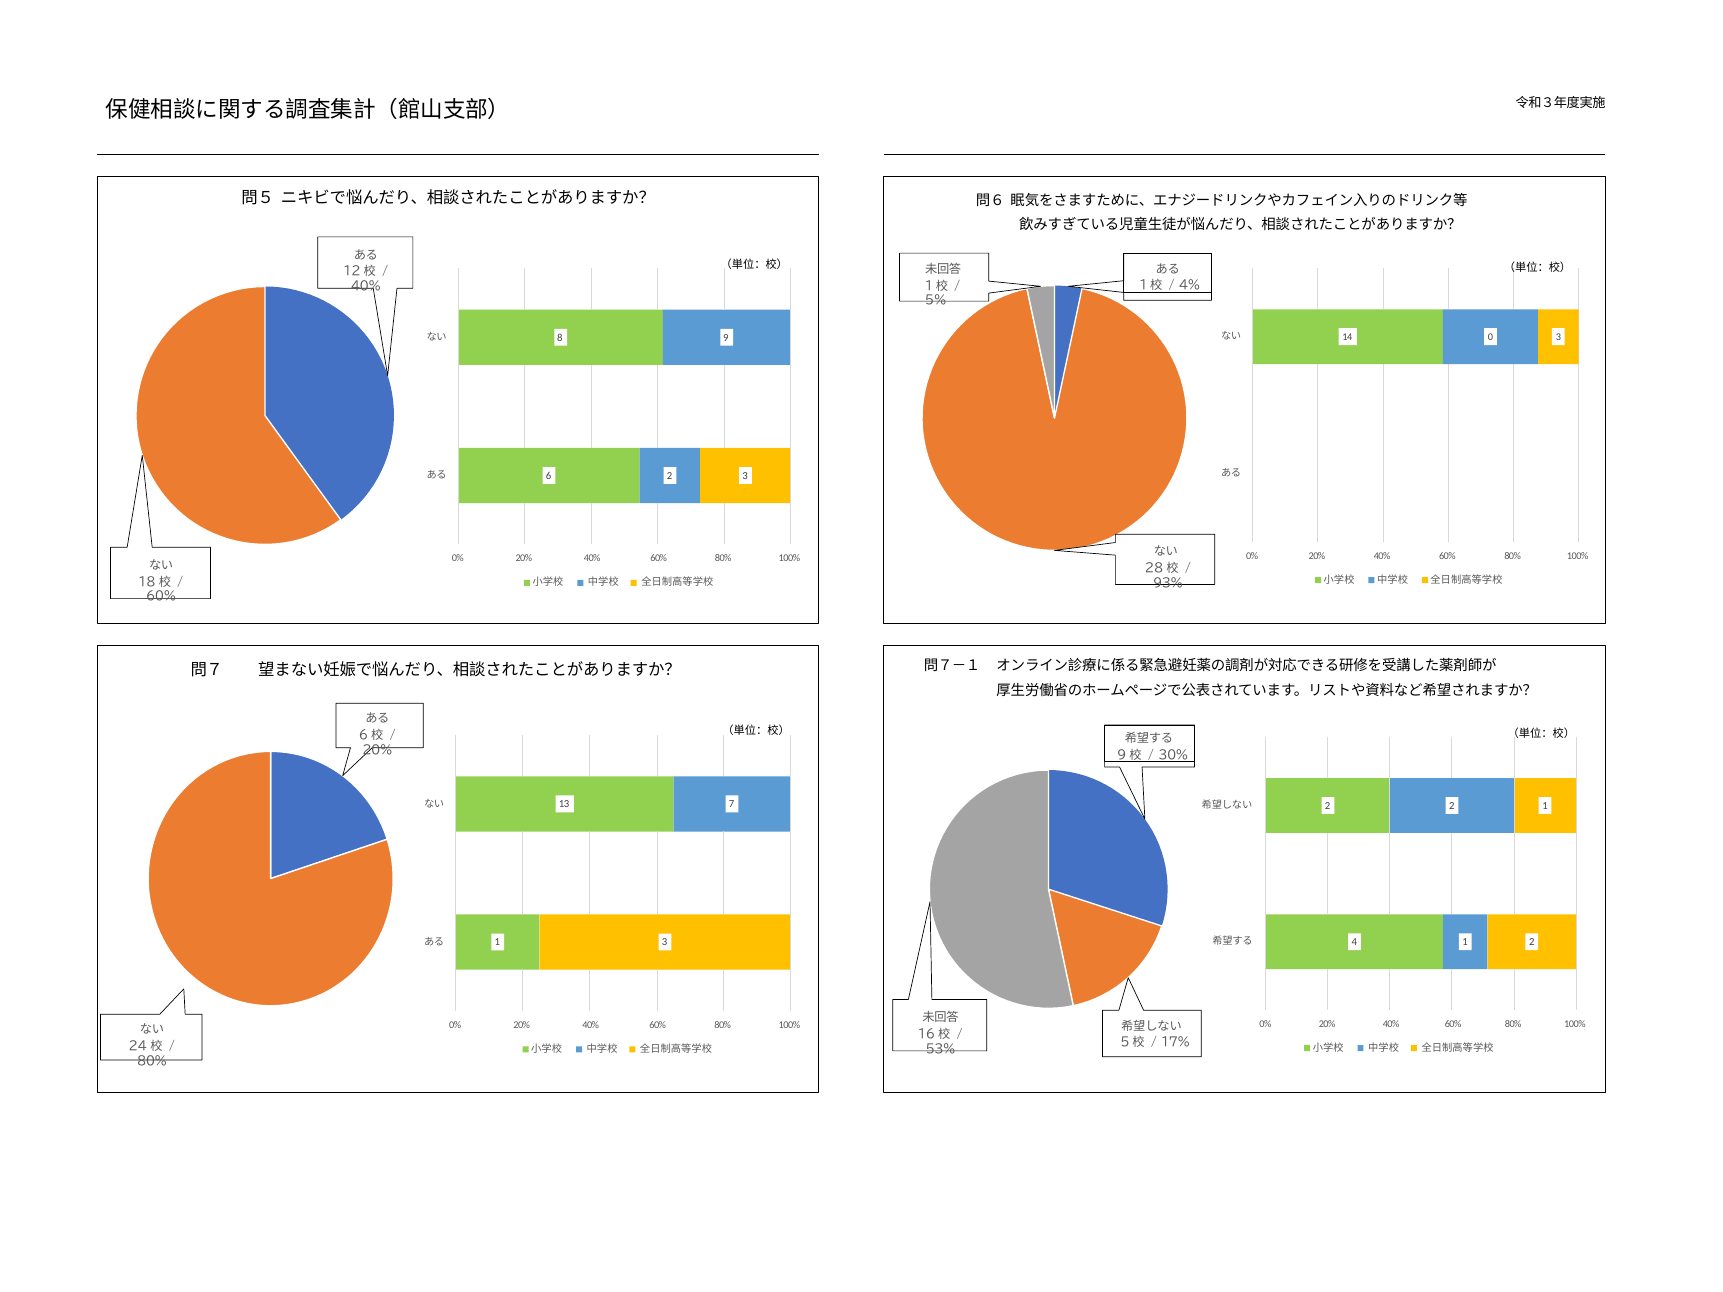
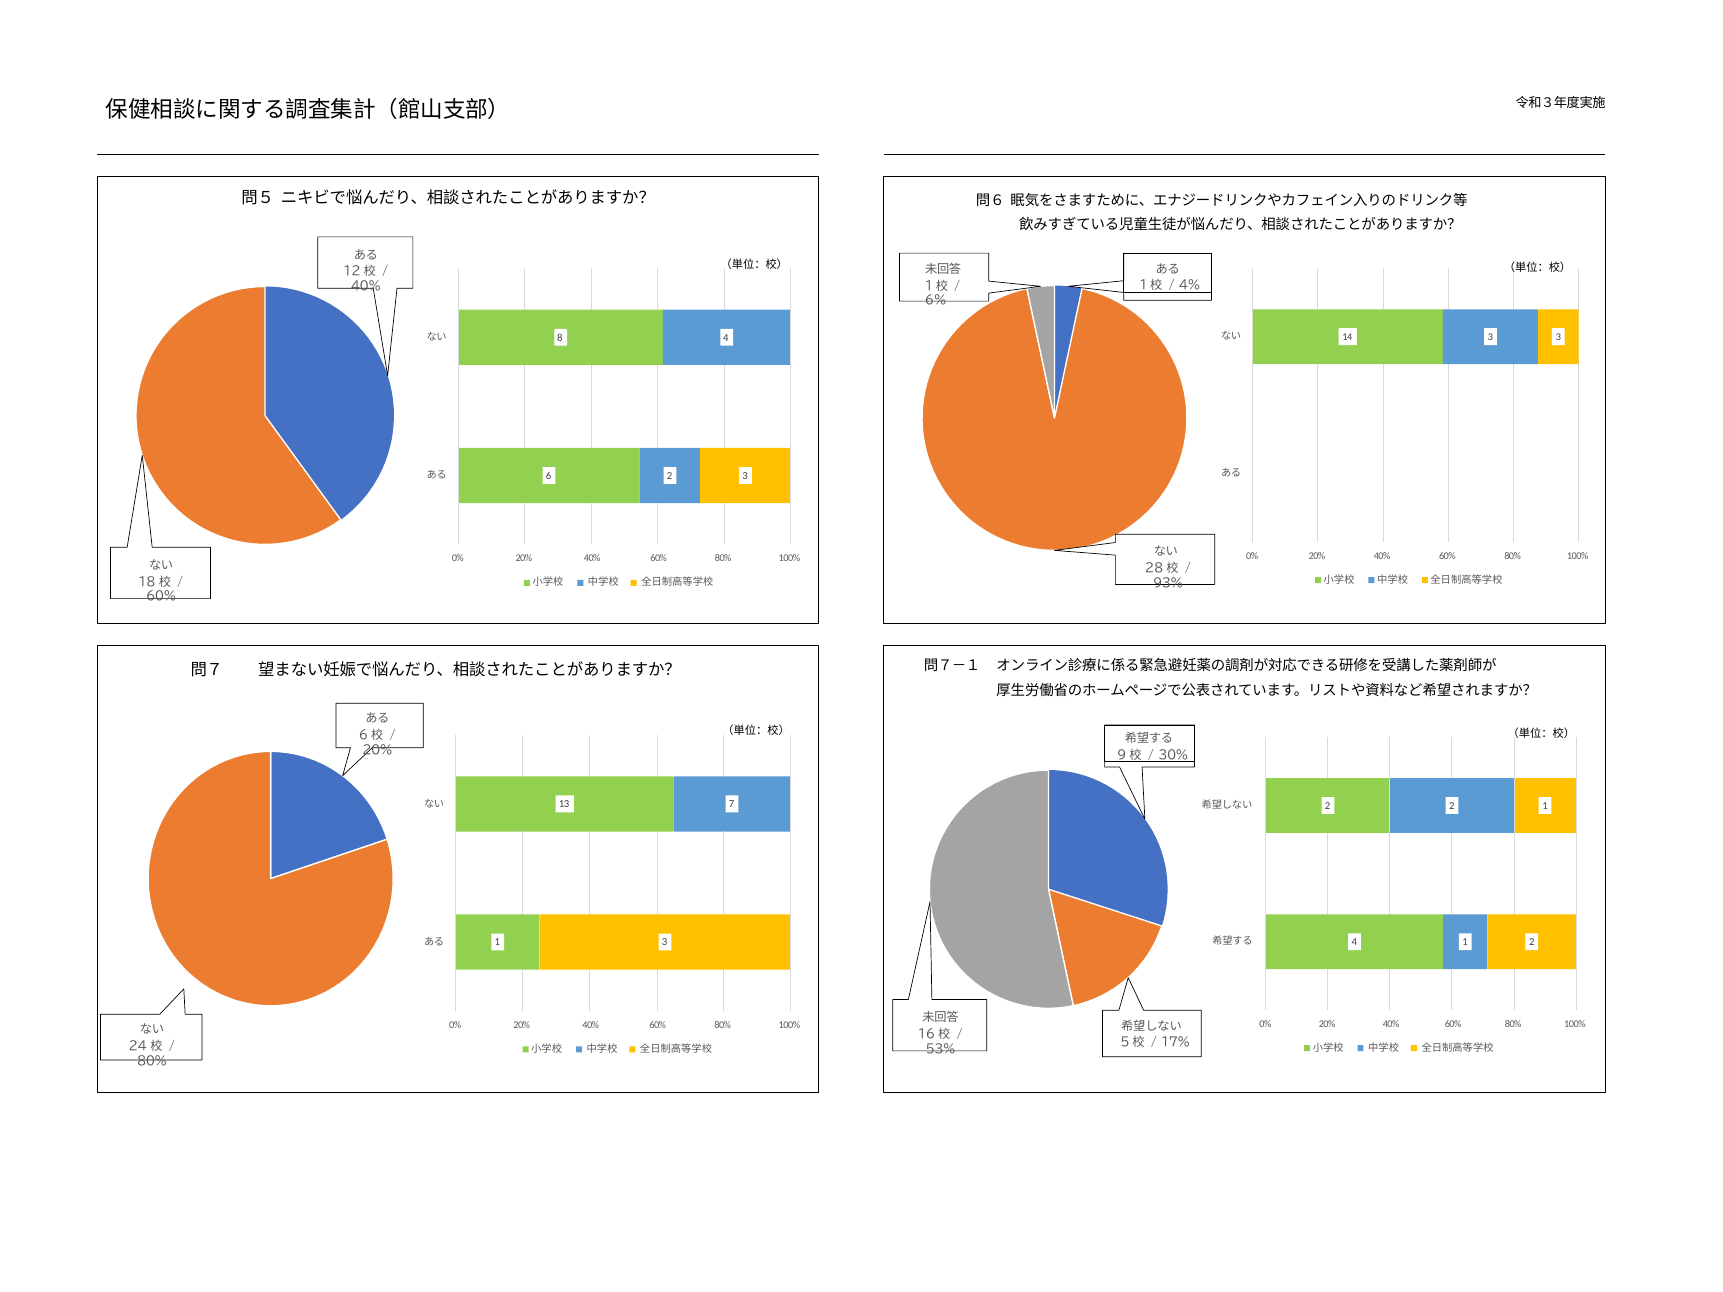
5%: 5% -> 6%
14 0: 0 -> 3
8 9: 9 -> 4
